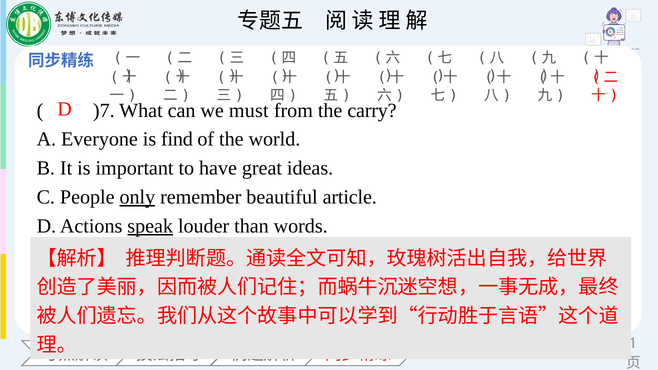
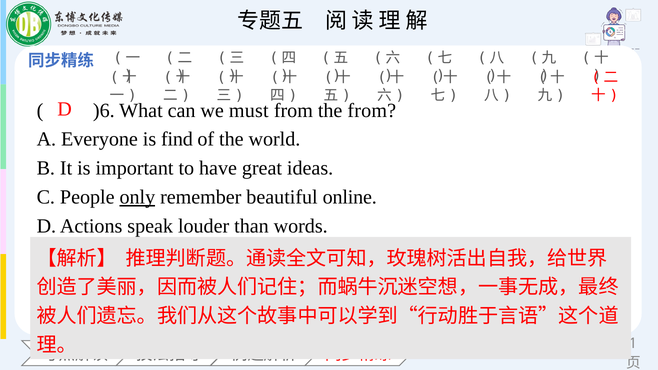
)7: )7 -> )6
the carry: carry -> from
article: article -> online
speak underline: present -> none
